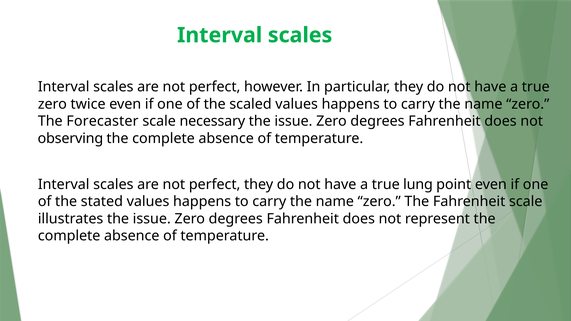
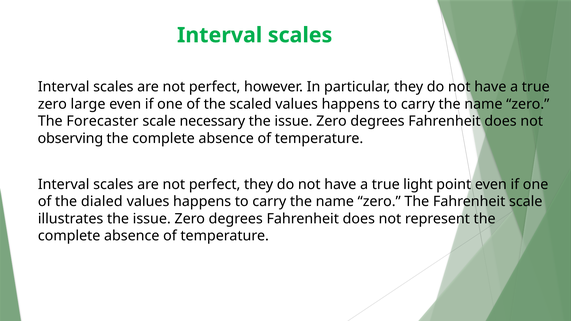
twice: twice -> large
lung: lung -> light
stated: stated -> dialed
